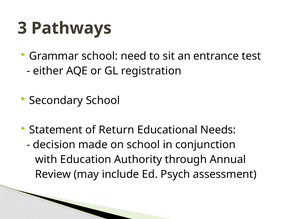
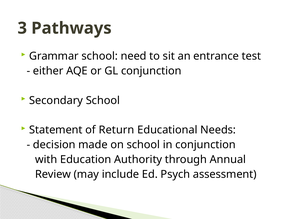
GL registration: registration -> conjunction
